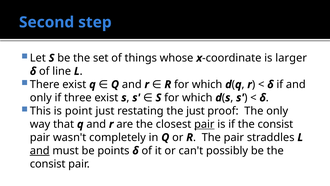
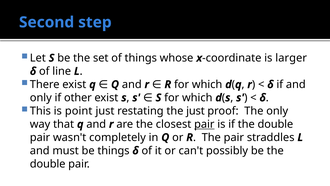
three: three -> other
if the consist: consist -> double
and at (40, 150) underline: present -> none
be points: points -> things
consist at (48, 164): consist -> double
